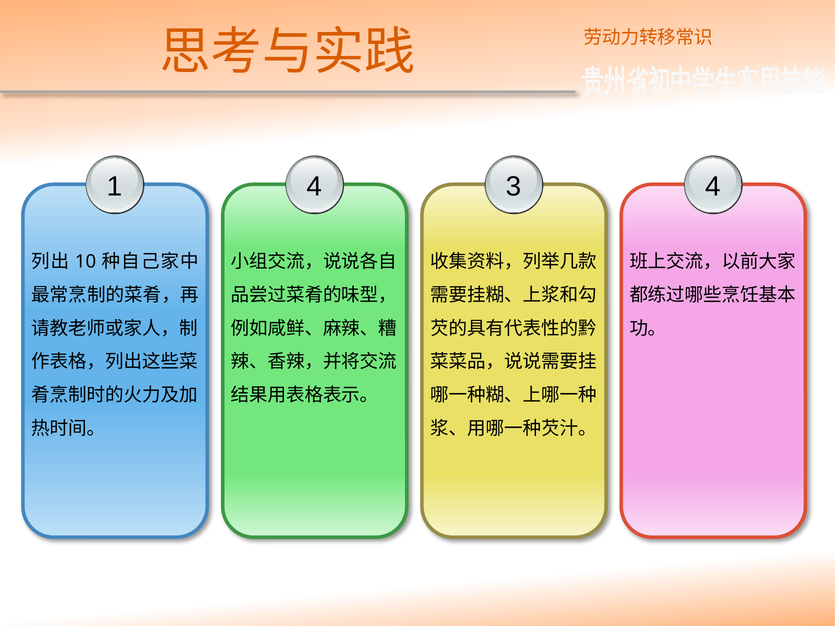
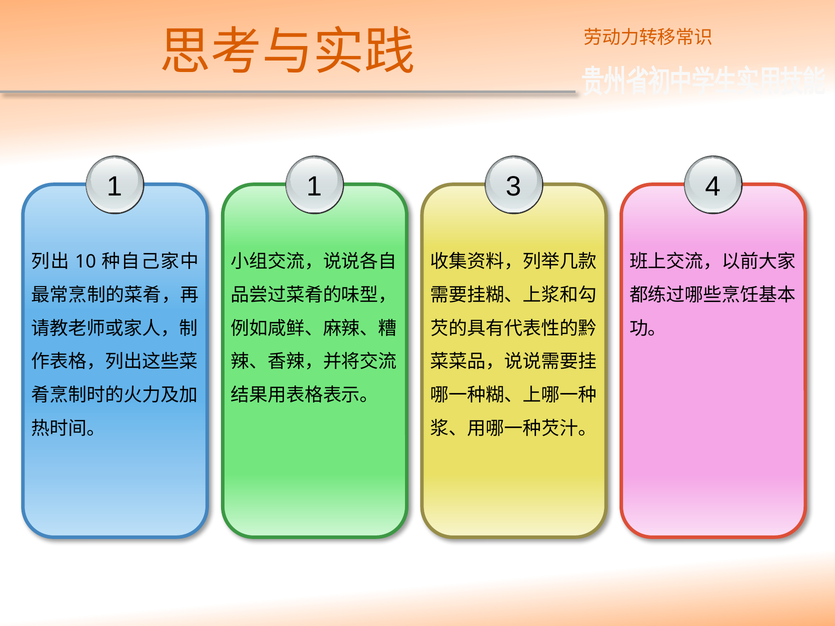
1 4: 4 -> 1
